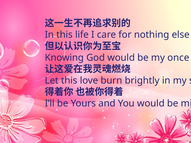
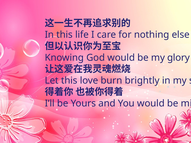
once: once -> glory
